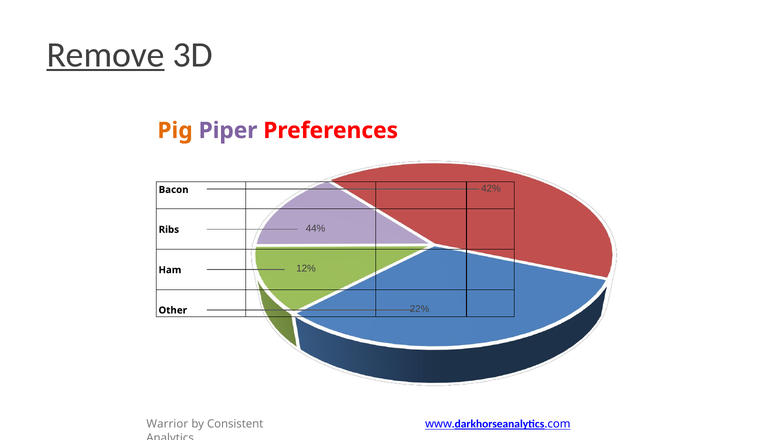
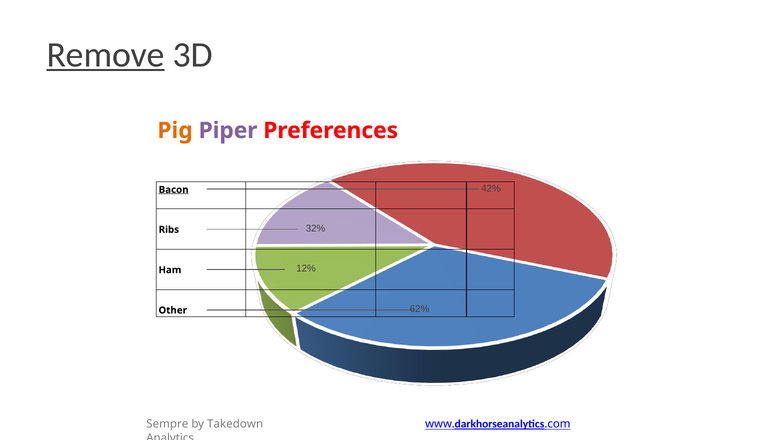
Bacon underline: none -> present
44%: 44% -> 32%
22%: 22% -> 62%
Warrior: Warrior -> Sempre
Consistent: Consistent -> Takedown
